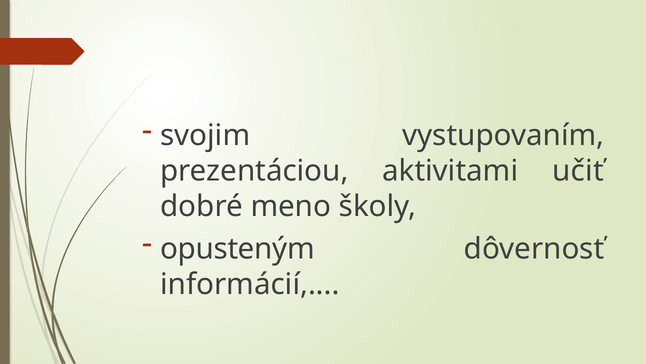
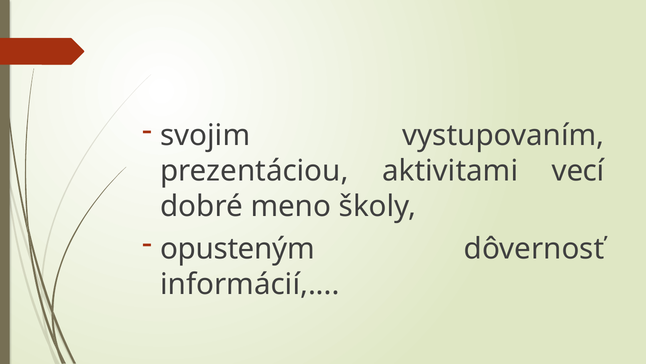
učiť: učiť -> vecí
